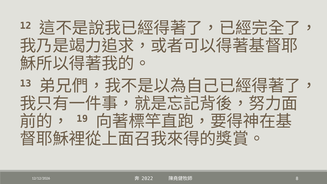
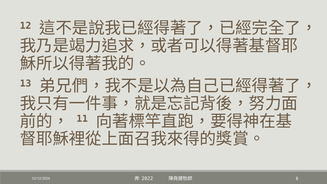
19: 19 -> 11
